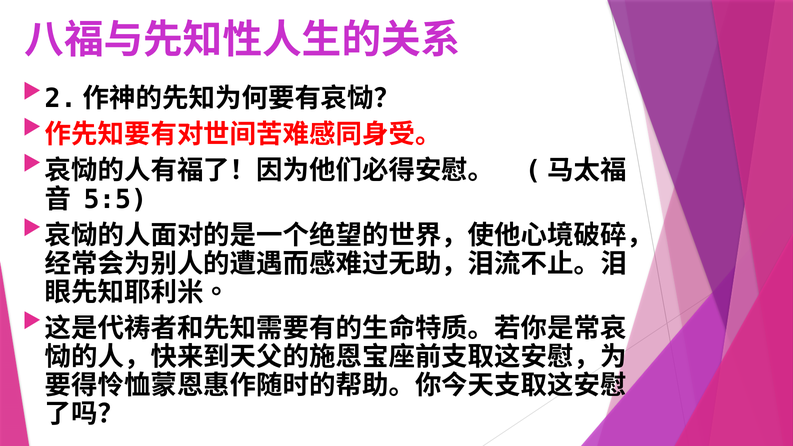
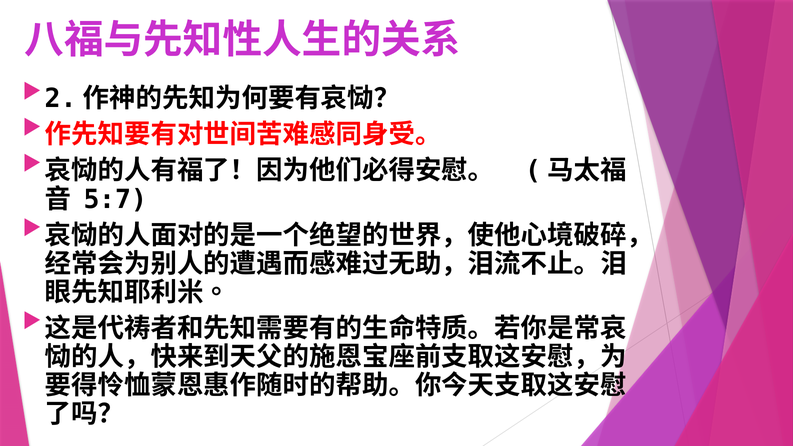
5:5: 5:5 -> 5:7
